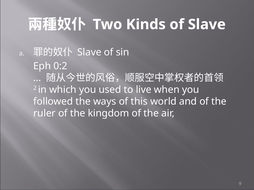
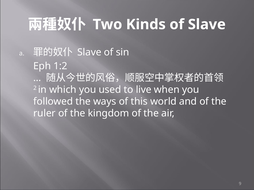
0:2: 0:2 -> 1:2
